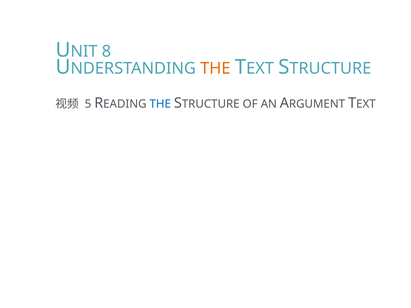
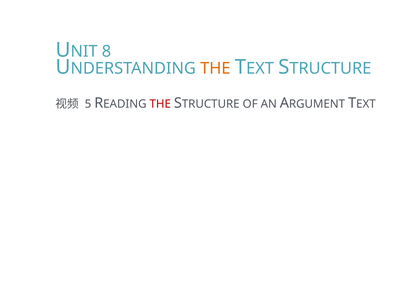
THE at (160, 104) colour: blue -> red
